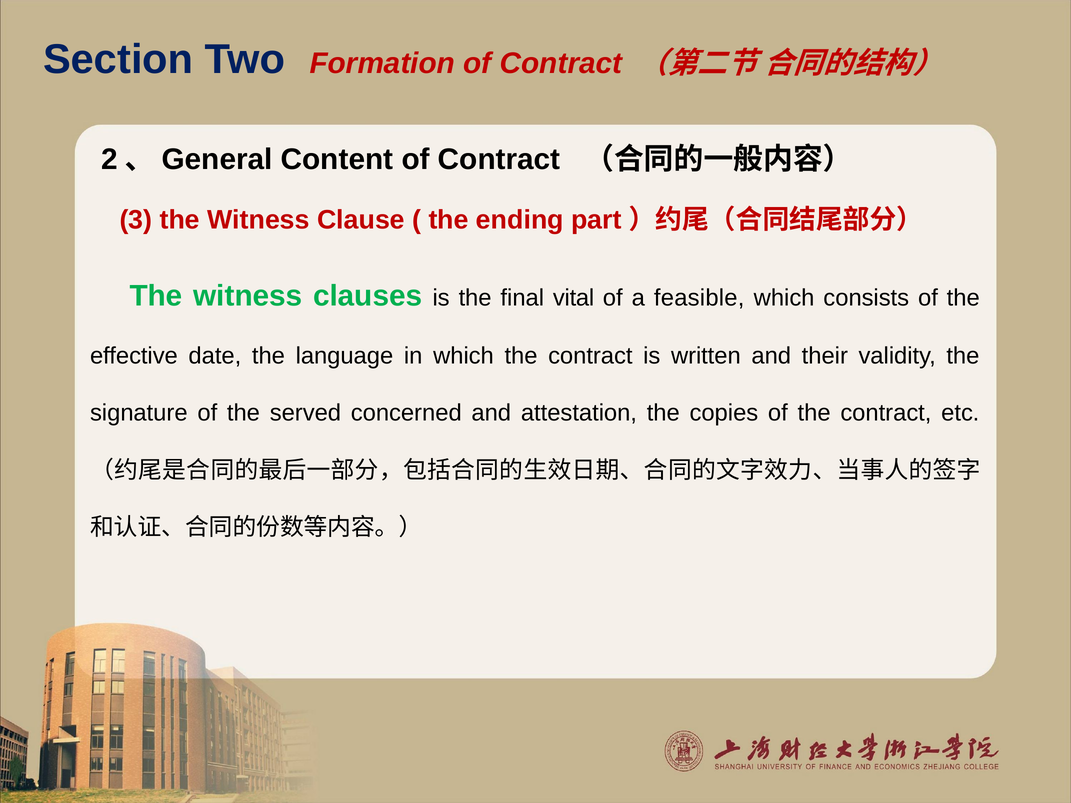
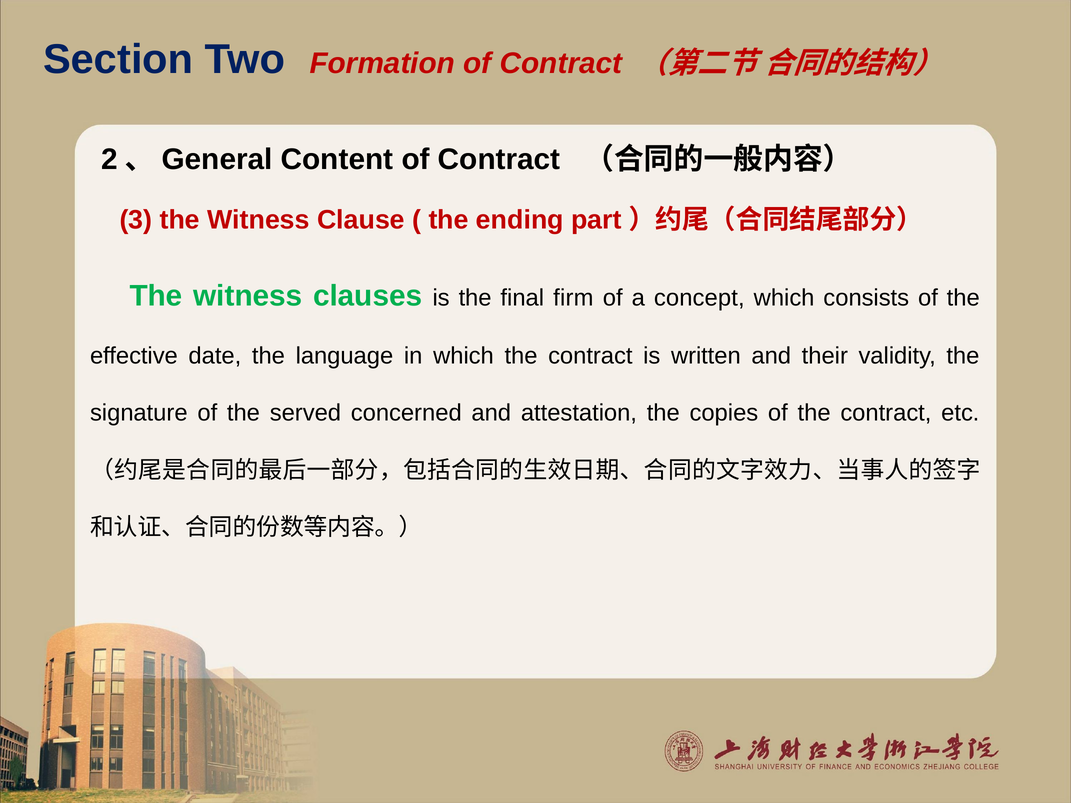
vital: vital -> firm
feasible: feasible -> concept
